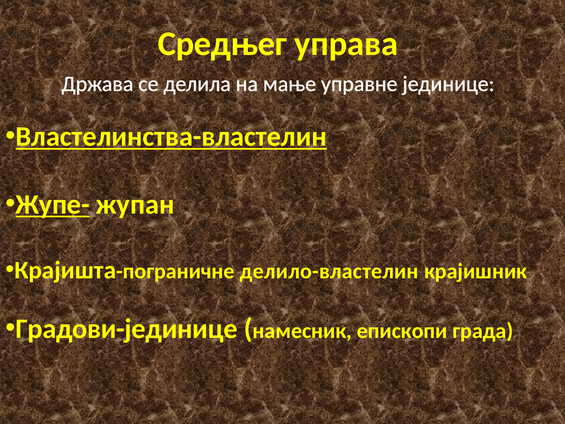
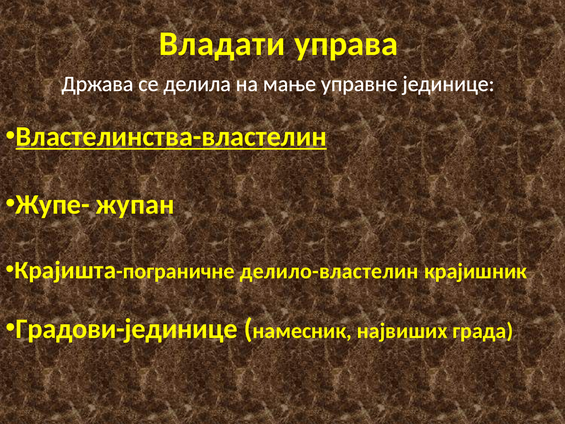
Средњег: Средњег -> Владати
Жупе- underline: present -> none
епископи: епископи -> највиших
